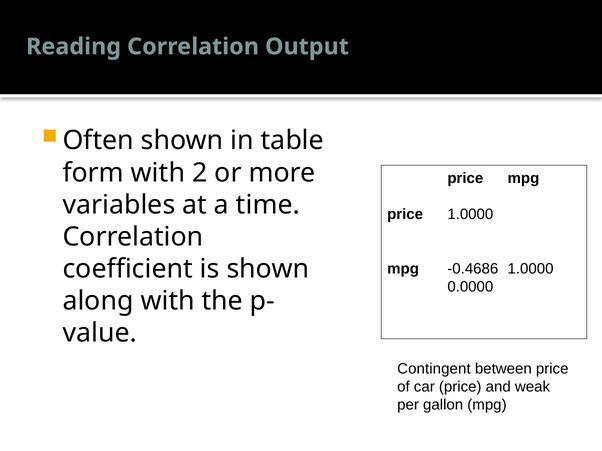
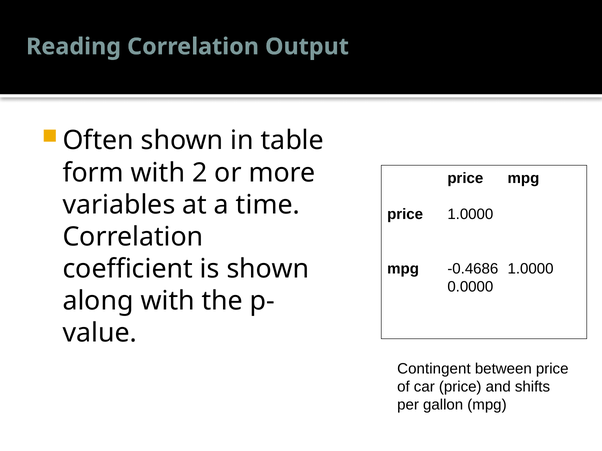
weak: weak -> shifts
